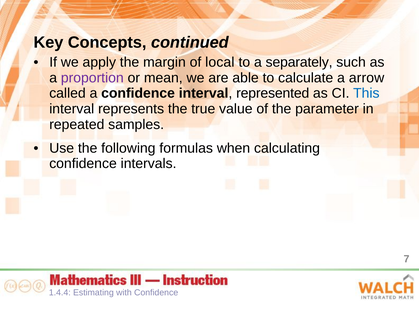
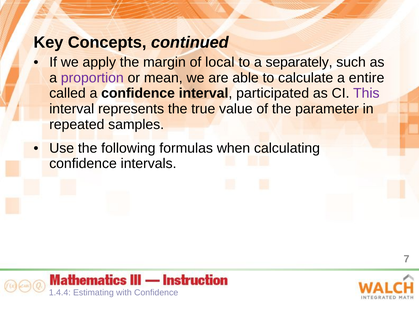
arrow: arrow -> entire
represented: represented -> participated
This colour: blue -> purple
